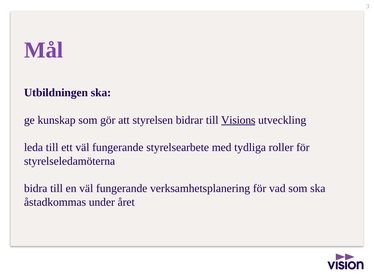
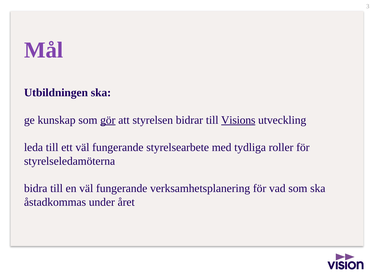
gör underline: none -> present
